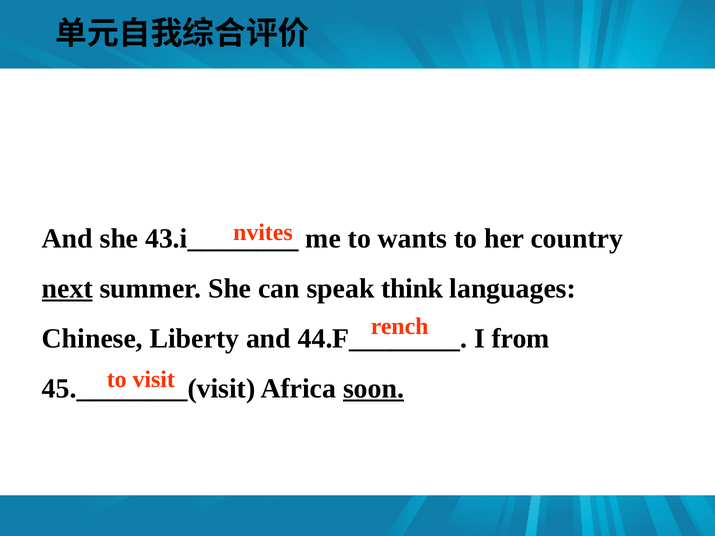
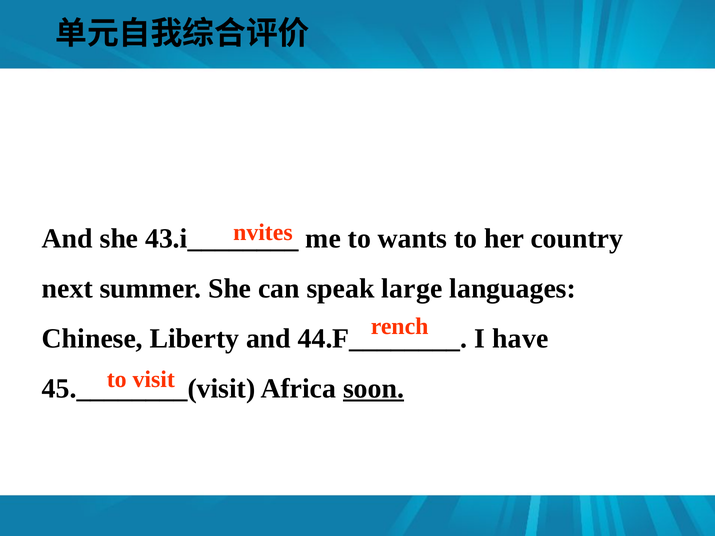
next underline: present -> none
think: think -> large
from: from -> have
